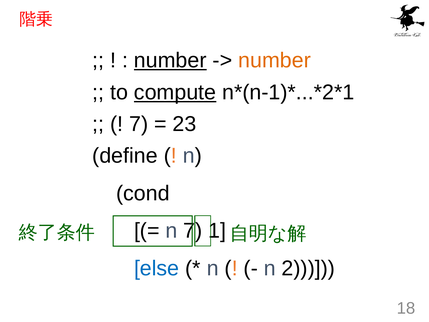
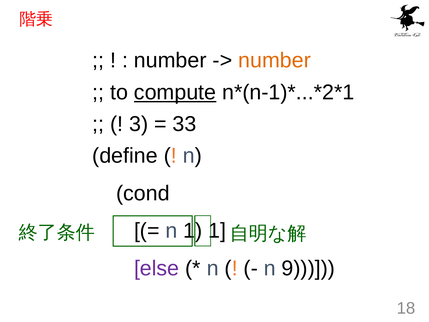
number at (170, 61) underline: present -> none
7 at (139, 124): 7 -> 3
23: 23 -> 33
n 7: 7 -> 1
else colour: blue -> purple
2: 2 -> 9
